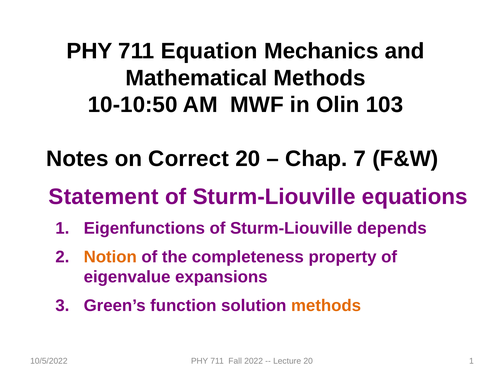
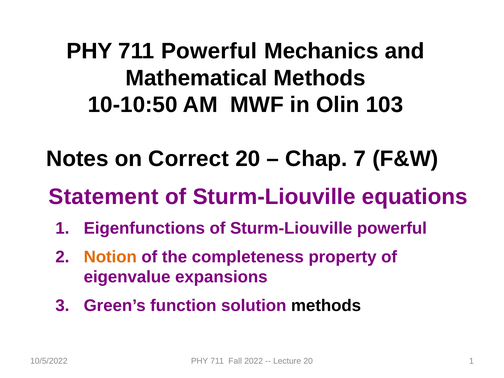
711 Equation: Equation -> Powerful
Sturm-Liouville depends: depends -> powerful
methods at (326, 306) colour: orange -> black
